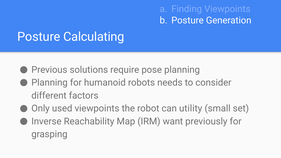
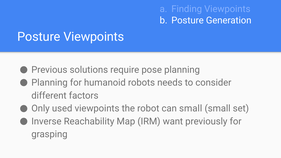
Posture Calculating: Calculating -> Viewpoints
can utility: utility -> small
